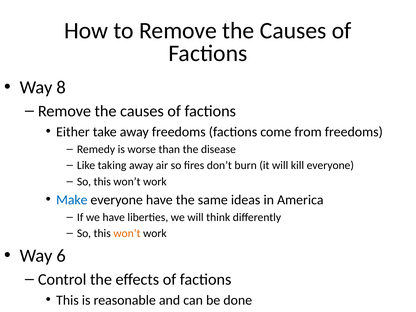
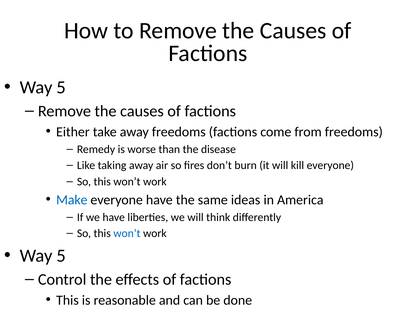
8 at (61, 87): 8 -> 5
won’t at (127, 233) colour: orange -> blue
6 at (61, 256): 6 -> 5
